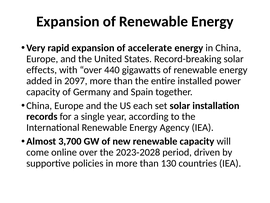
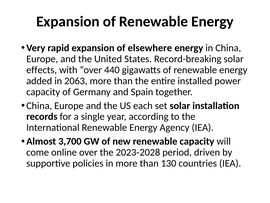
accelerate: accelerate -> elsewhere
2097: 2097 -> 2063
